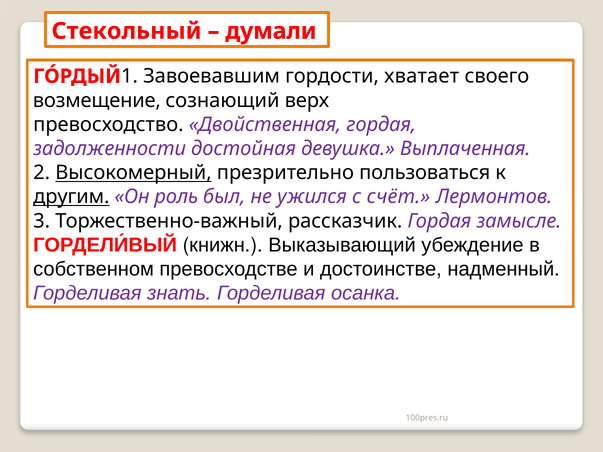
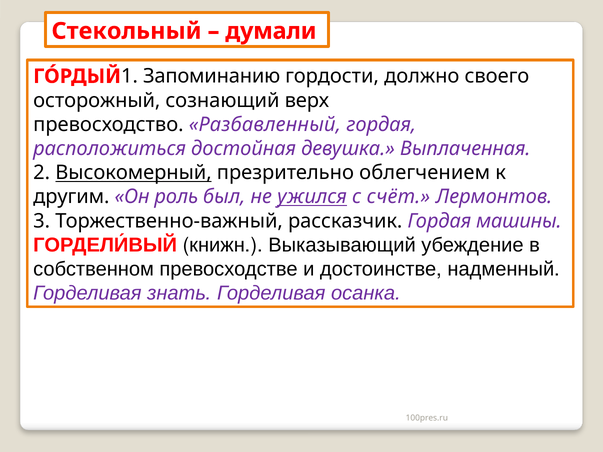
Завоевавшим: Завоевавшим -> Запоминанию
хватает: хватает -> должно
возмещение: возмещение -> осторожный
Двойственная: Двойственная -> Разбавленный
задолженности: задолженности -> расположиться
пользоваться: пользоваться -> облегчением
другим underline: present -> none
ужился underline: none -> present
замысле: замысле -> машины
